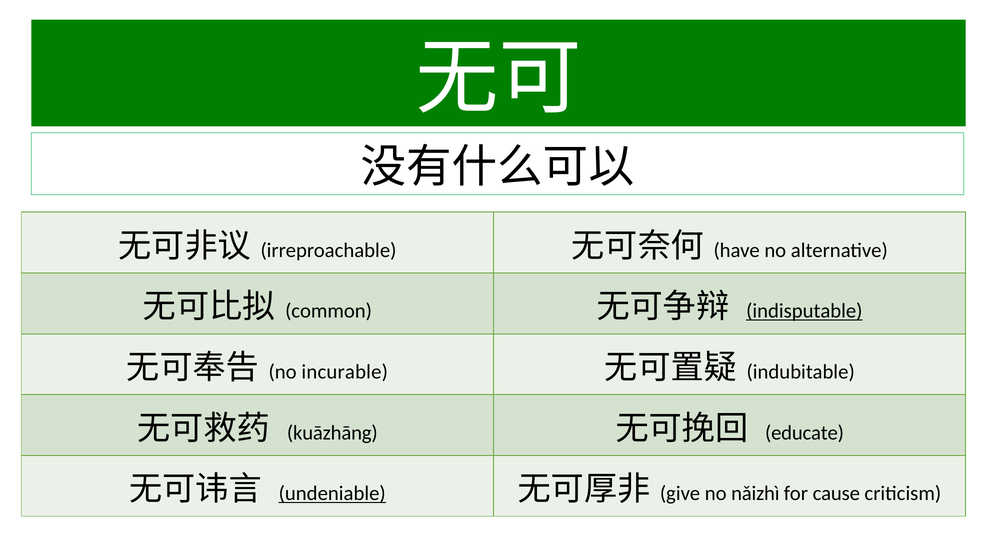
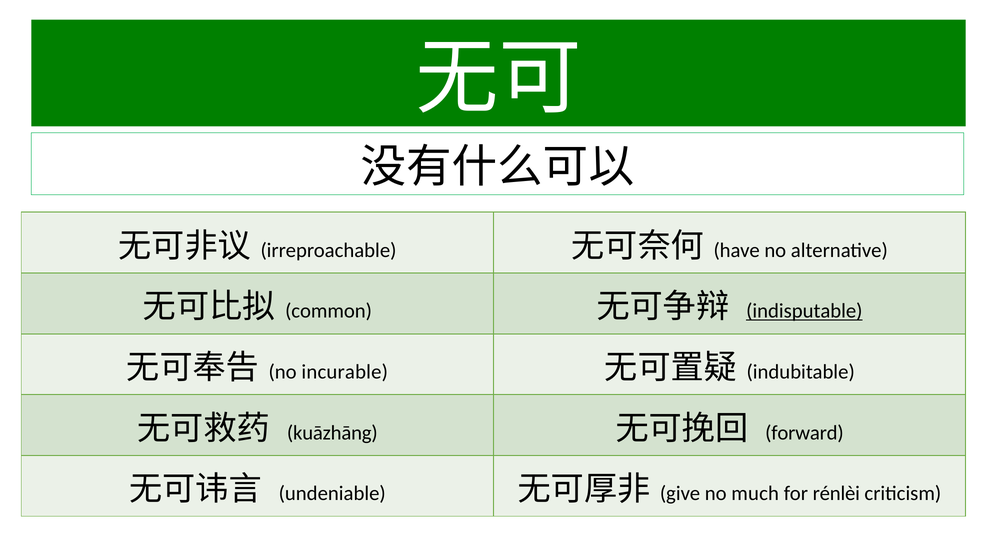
educate: educate -> forward
undeniable underline: present -> none
nǎizhì: nǎizhì -> much
cause: cause -> rénlèi
